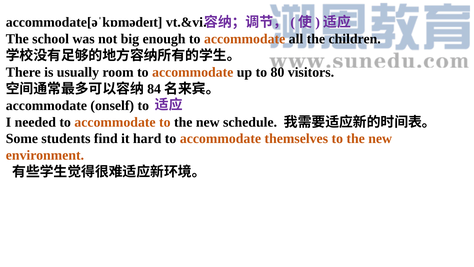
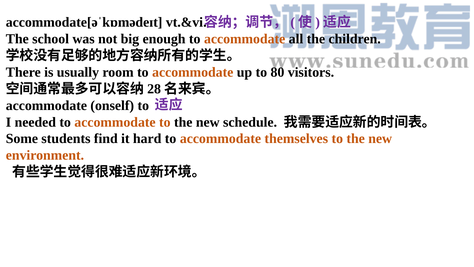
84: 84 -> 28
